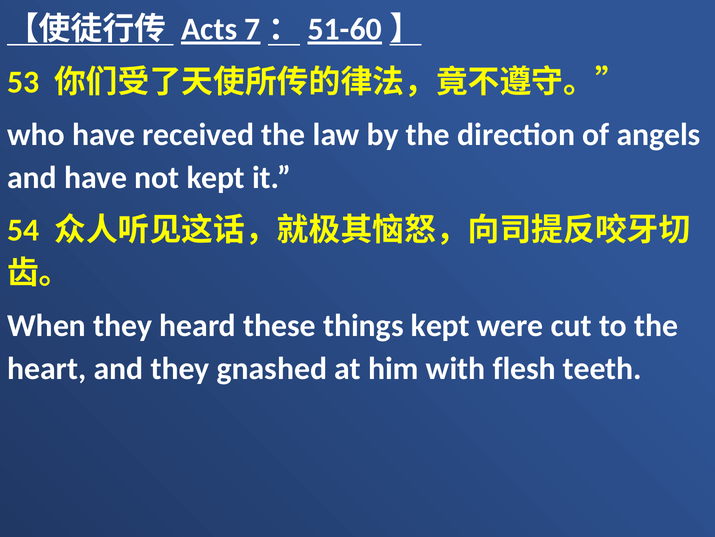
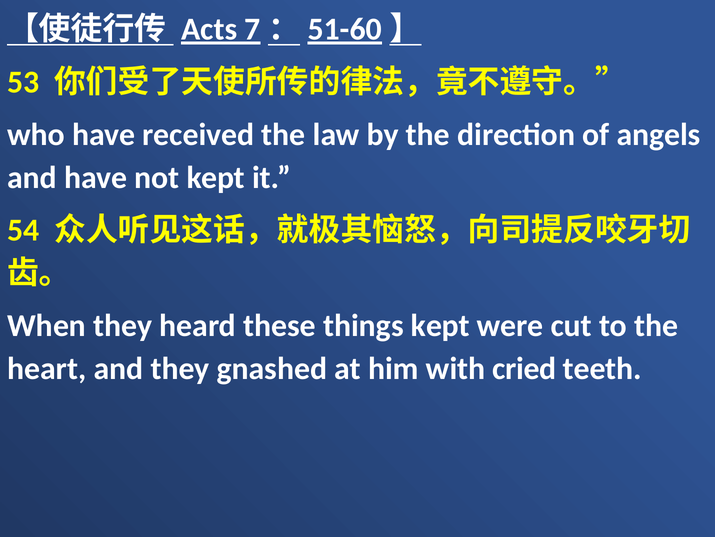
flesh: flesh -> cried
